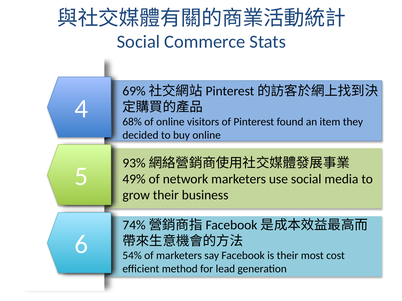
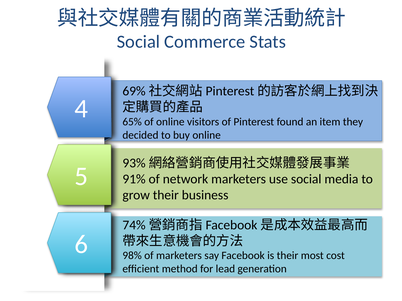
68%: 68% -> 65%
49%: 49% -> 91%
54%: 54% -> 98%
